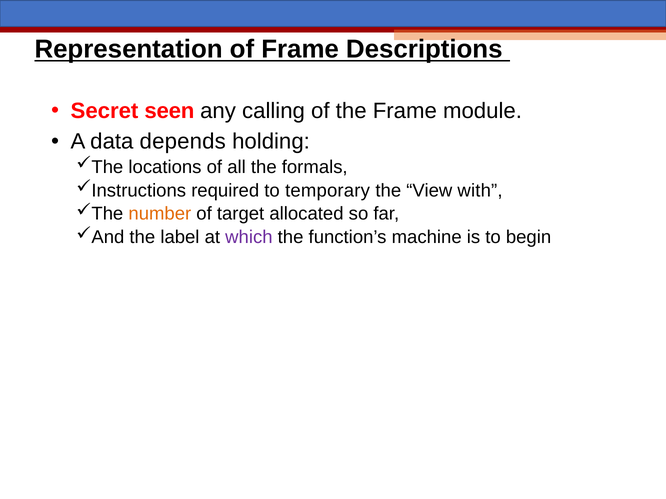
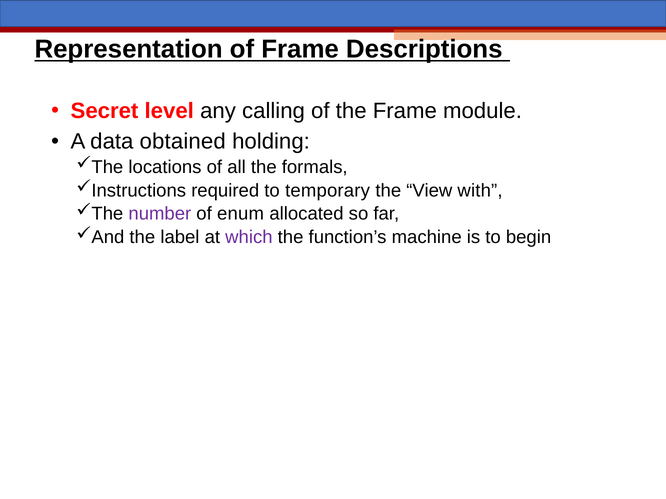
seen: seen -> level
depends: depends -> obtained
number colour: orange -> purple
target: target -> enum
